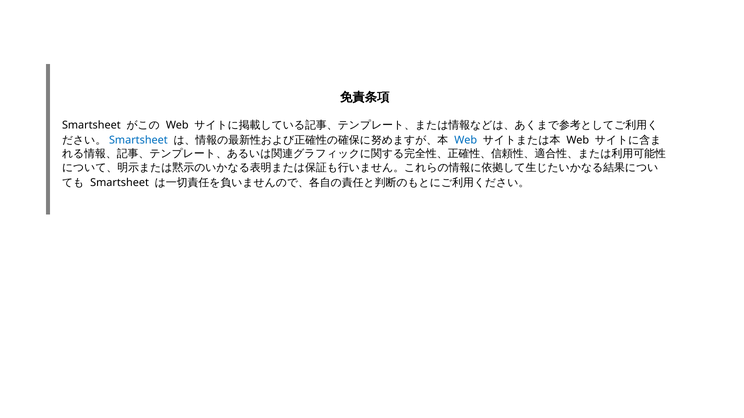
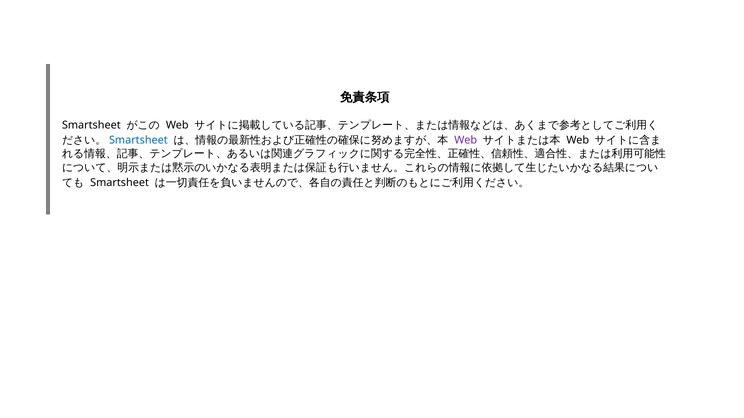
Web at (466, 140) colour: blue -> purple
